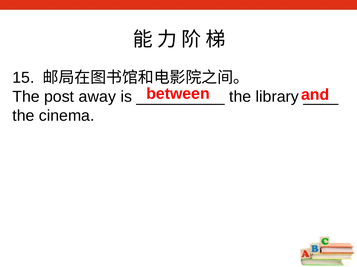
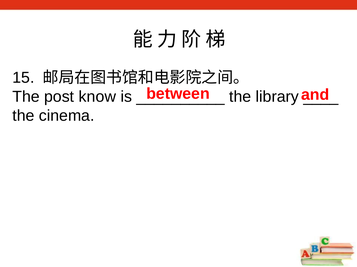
away: away -> know
